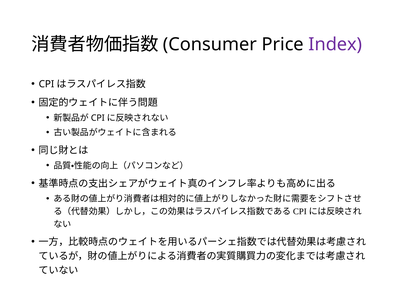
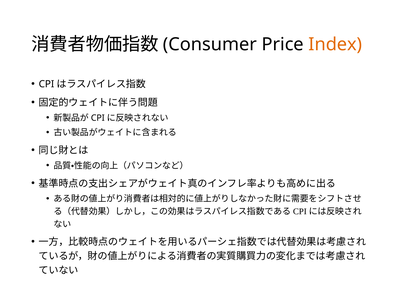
Index colour: purple -> orange
